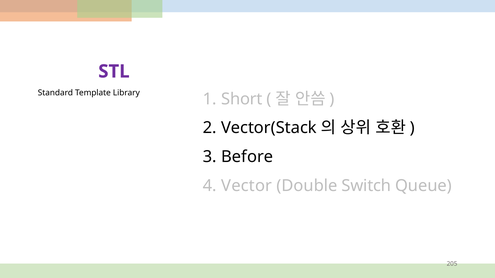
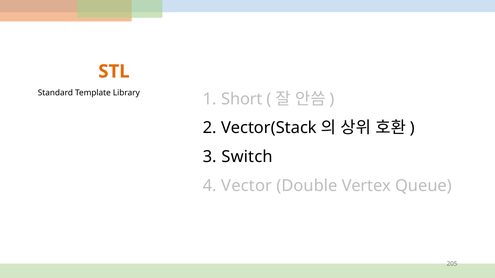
STL colour: purple -> orange
Before: Before -> Switch
Switch: Switch -> Vertex
